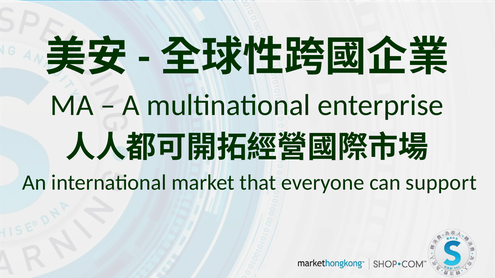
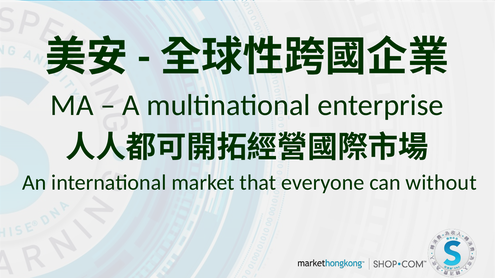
support: support -> without
